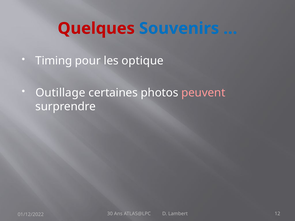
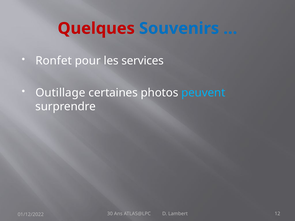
Timing: Timing -> Ronfet
optique: optique -> services
peuvent colour: pink -> light blue
